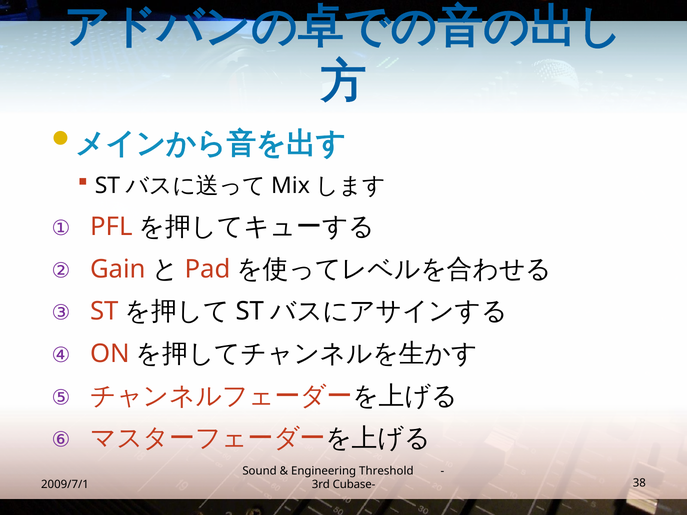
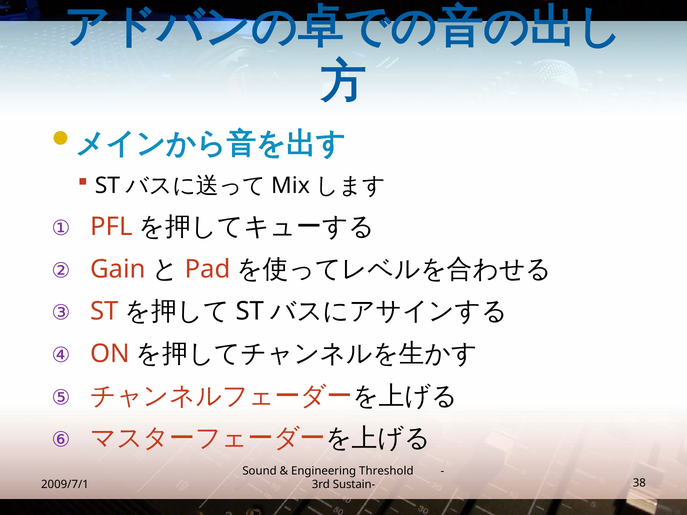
Cubase-: Cubase- -> Sustain-
